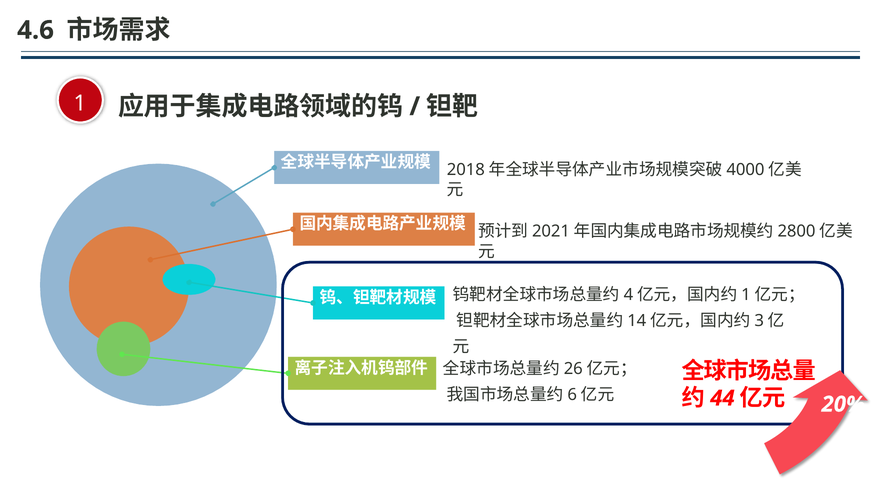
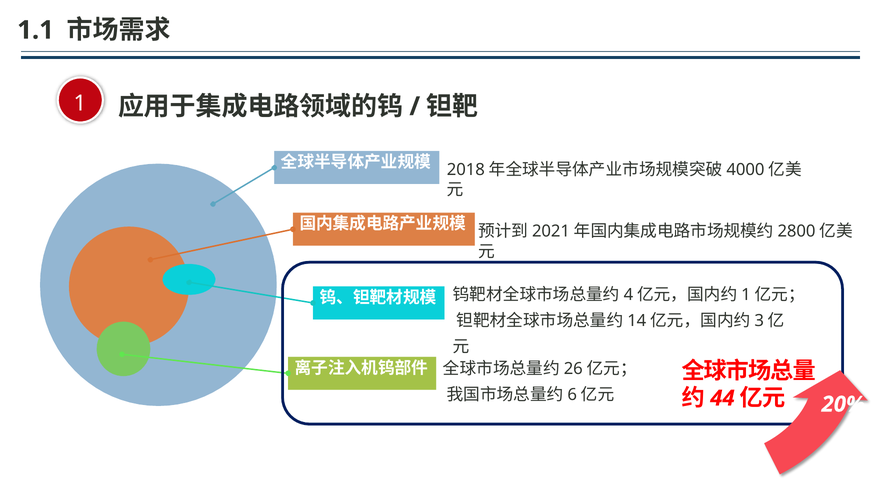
4.6: 4.6 -> 1.1
